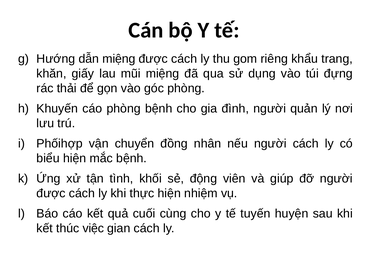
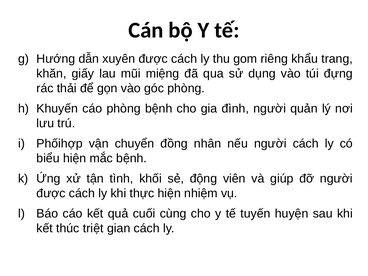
dẫn miệng: miệng -> xuyên
việc: việc -> triệt
